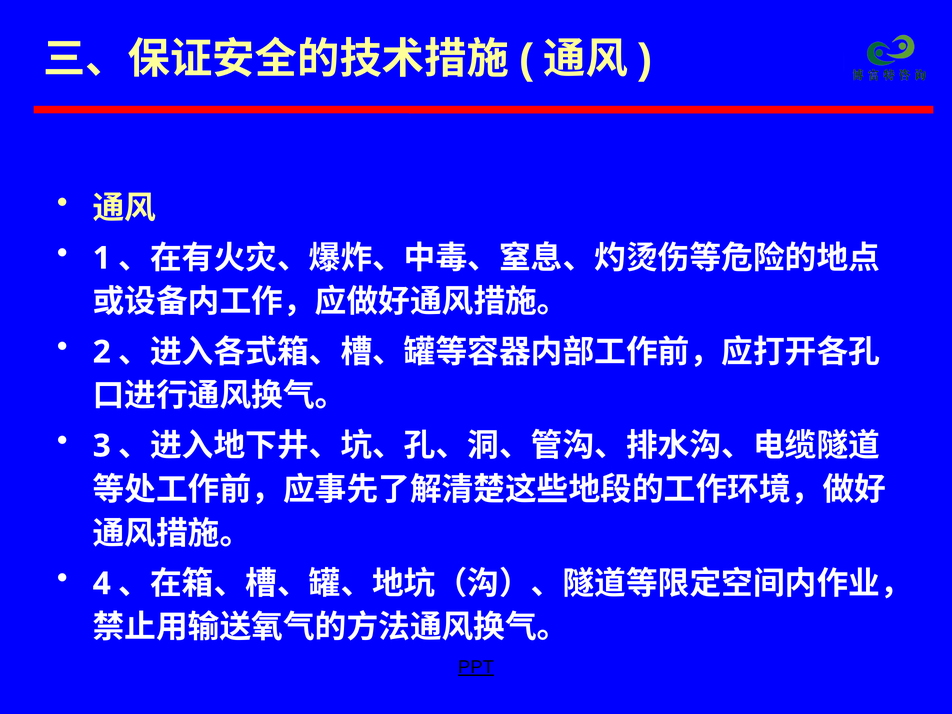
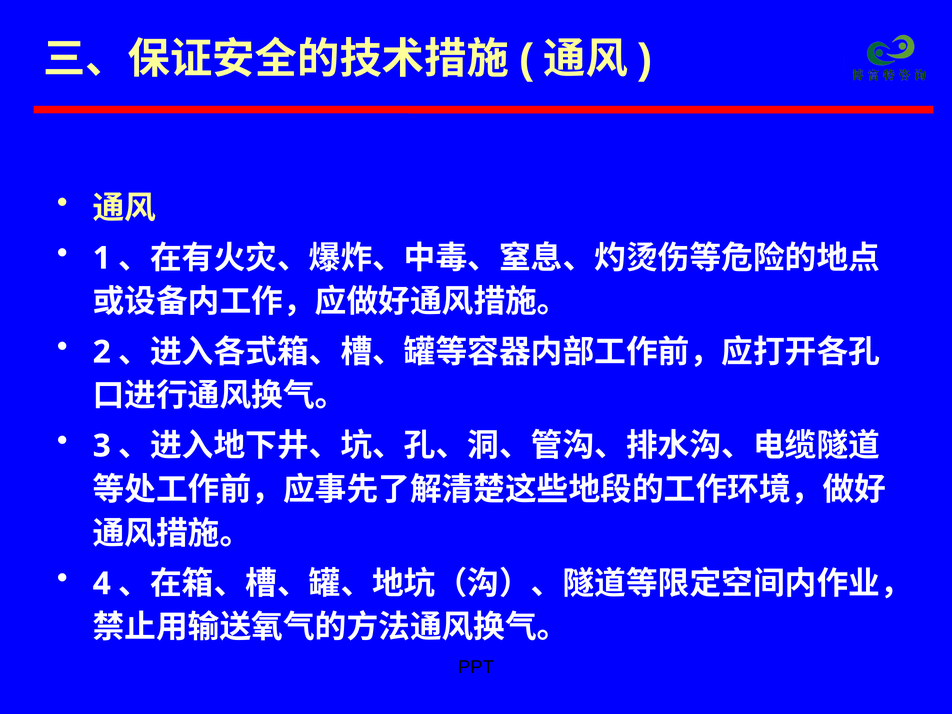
PPT underline: present -> none
